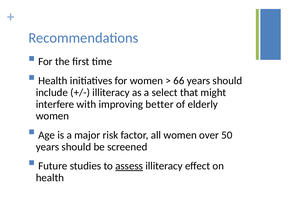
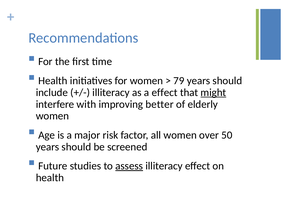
66: 66 -> 79
a select: select -> effect
might underline: none -> present
